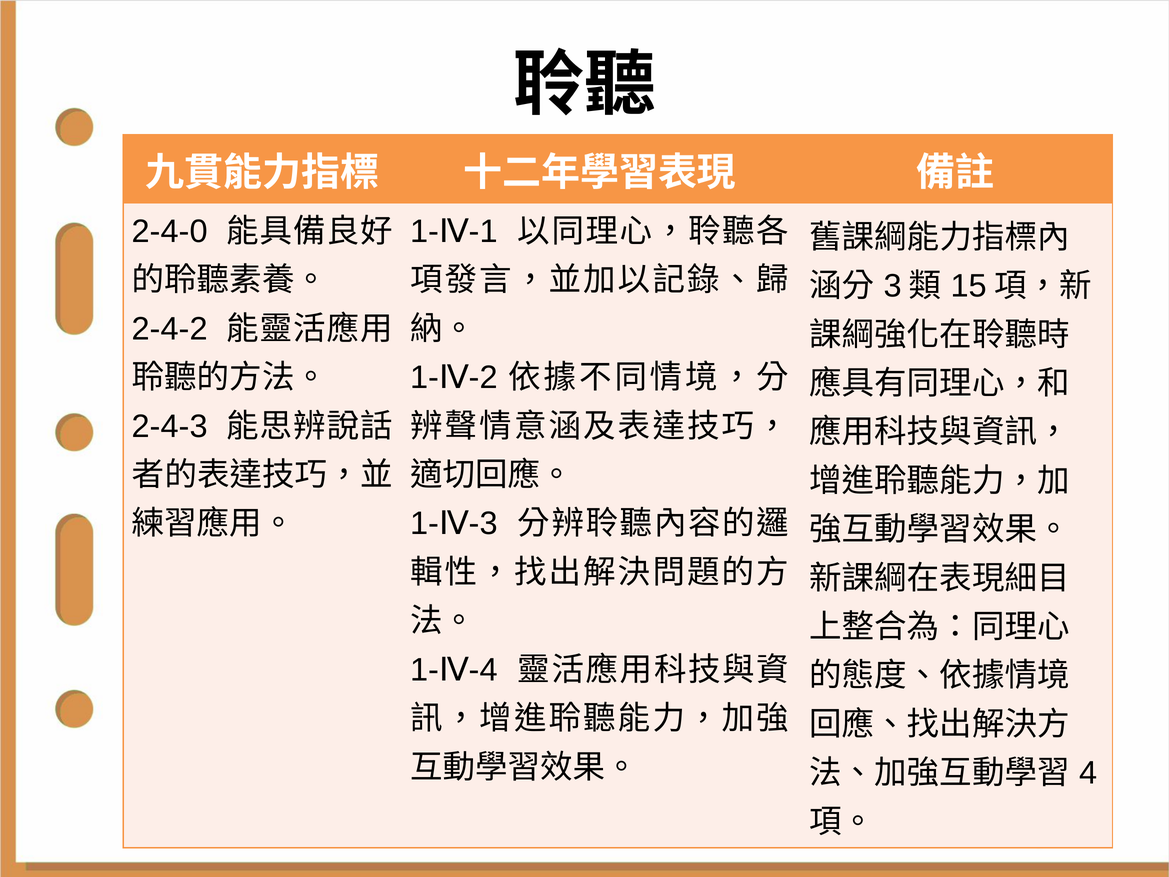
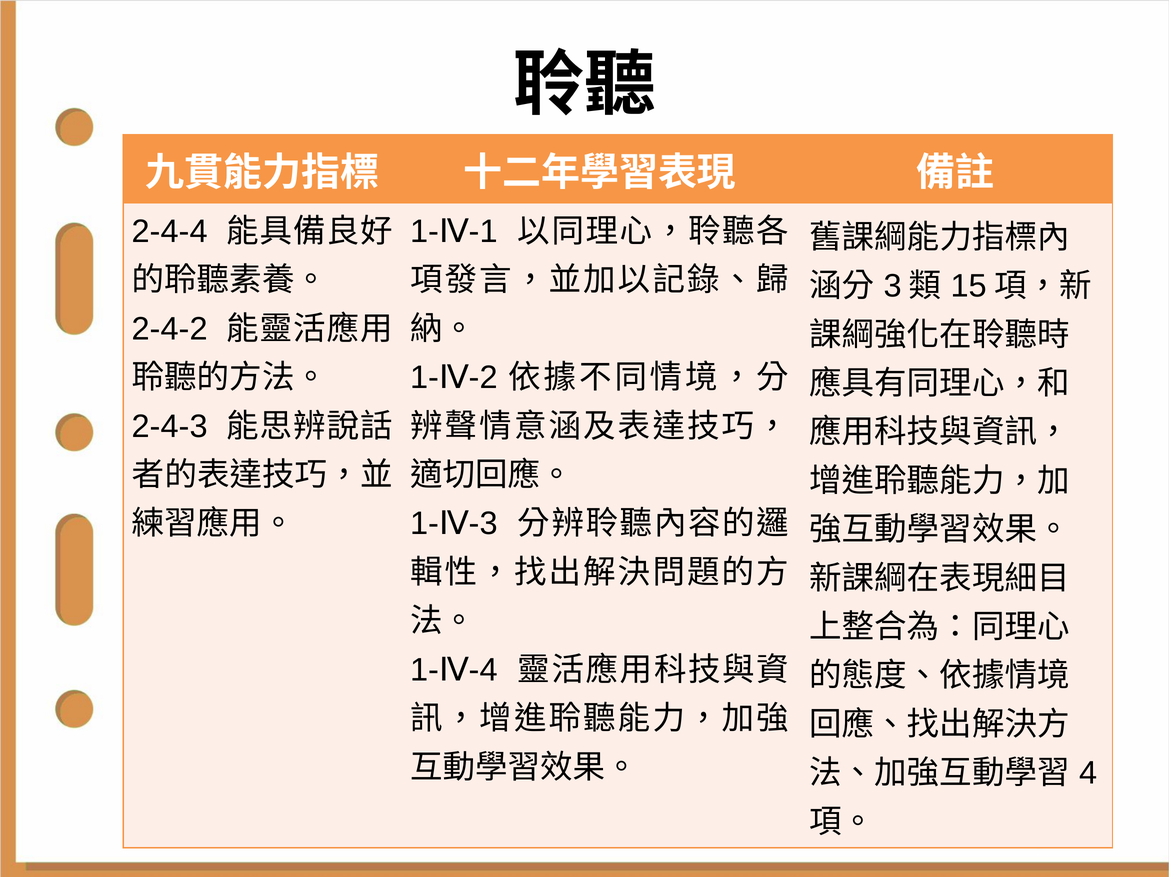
2-4-0: 2-4-0 -> 2-4-4
